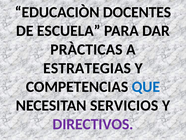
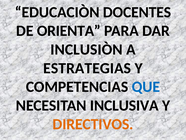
ESCUELA: ESCUELA -> ORIENTA
PRÀCTICAS: PRÀCTICAS -> INCLUSIÒN
SERVICIOS: SERVICIOS -> INCLUSIVA
DIRECTIVOS colour: purple -> orange
